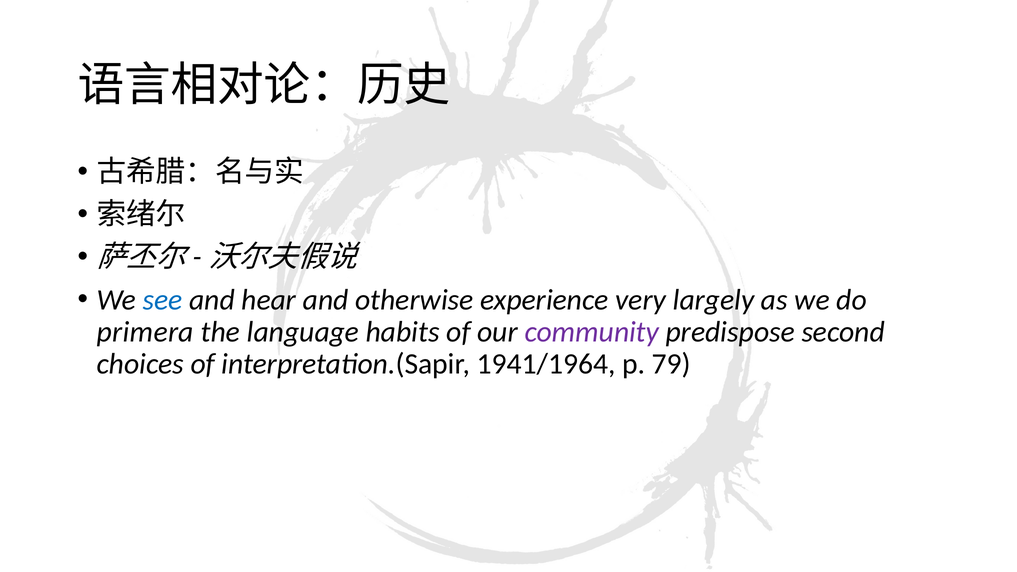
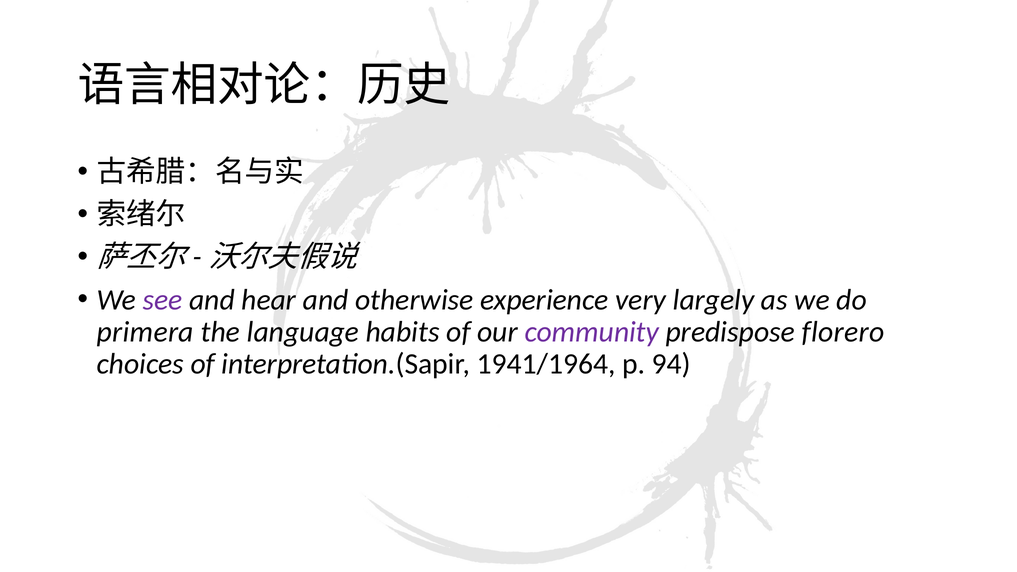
see colour: blue -> purple
second: second -> florero
79: 79 -> 94
